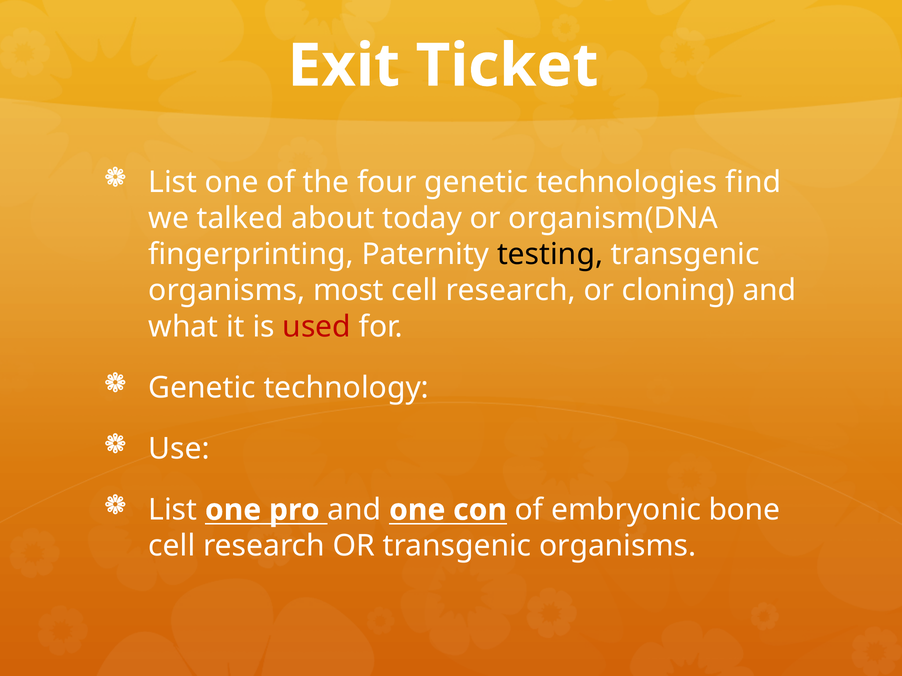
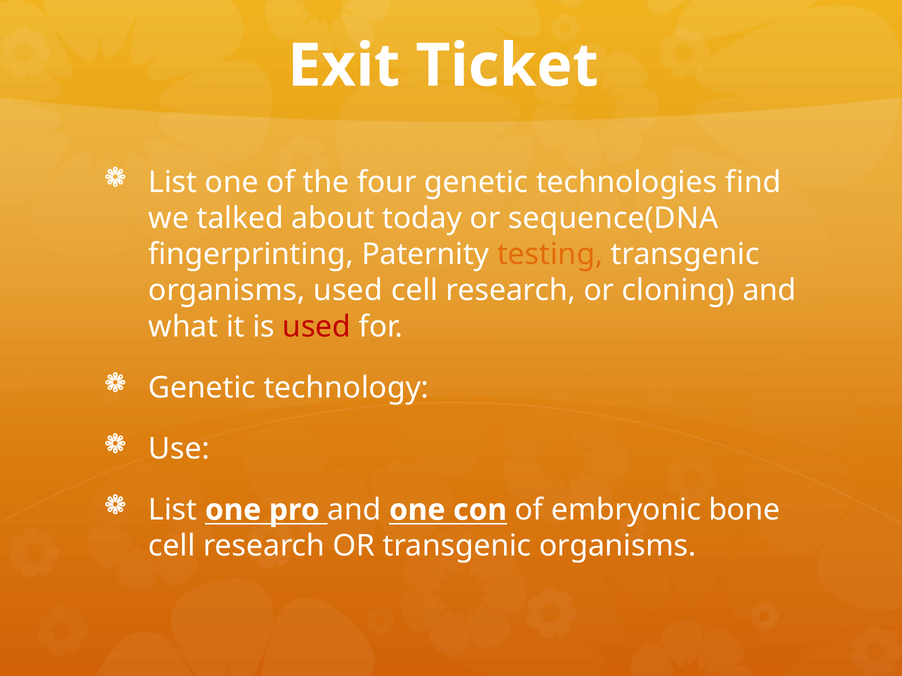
organism(DNA: organism(DNA -> sequence(DNA
testing colour: black -> orange
organisms most: most -> used
